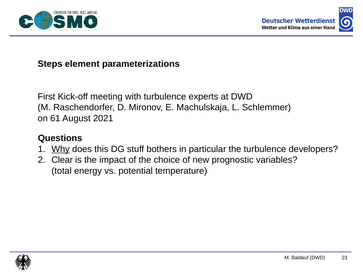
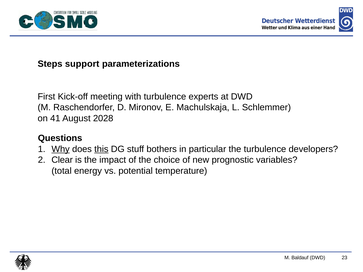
element: element -> support
61: 61 -> 41
2021: 2021 -> 2028
this underline: none -> present
